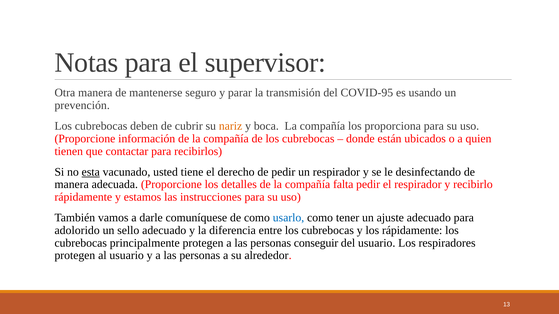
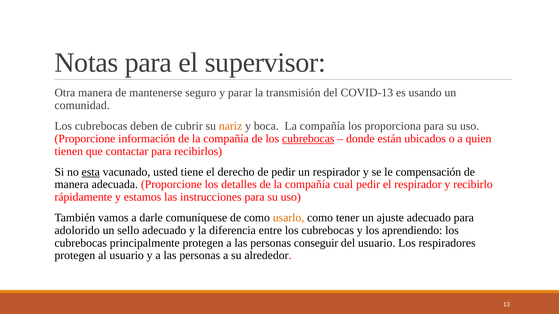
COVID-95: COVID-95 -> COVID-13
prevención: prevención -> comunidad
cubrebocas at (308, 139) underline: none -> present
desinfectando: desinfectando -> compensación
falta: falta -> cual
usarlo colour: blue -> orange
los rápidamente: rápidamente -> aprendiendo
